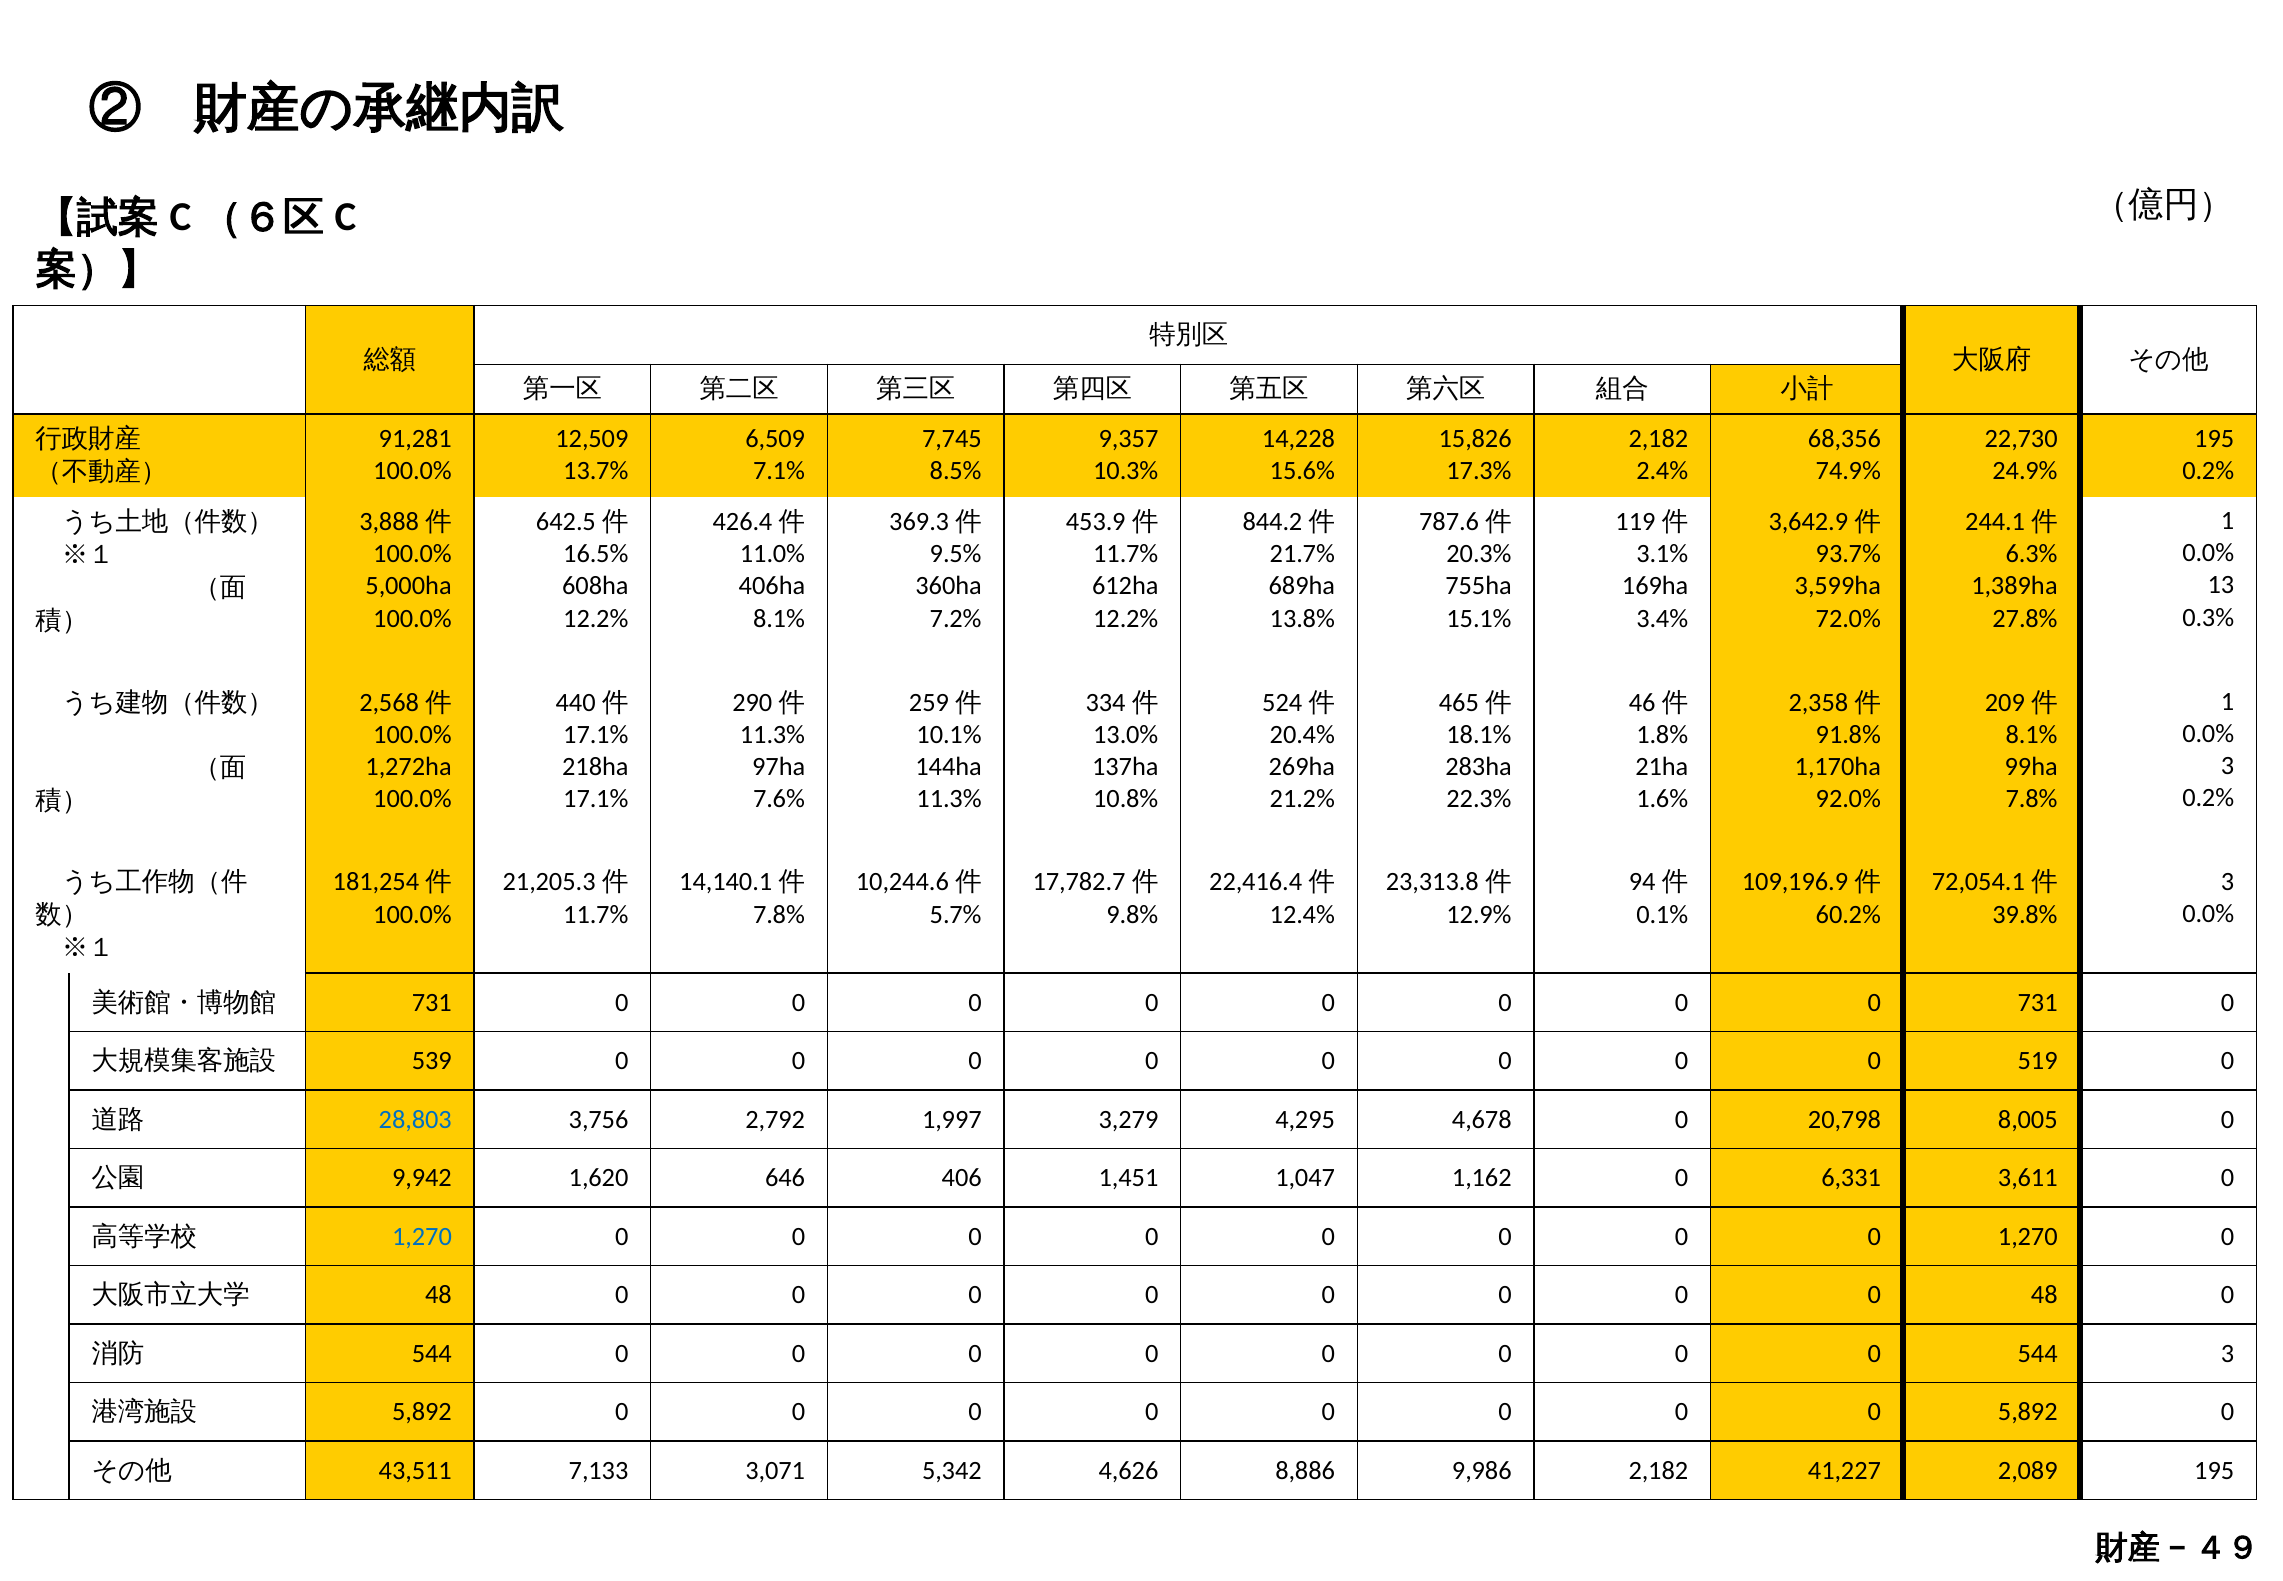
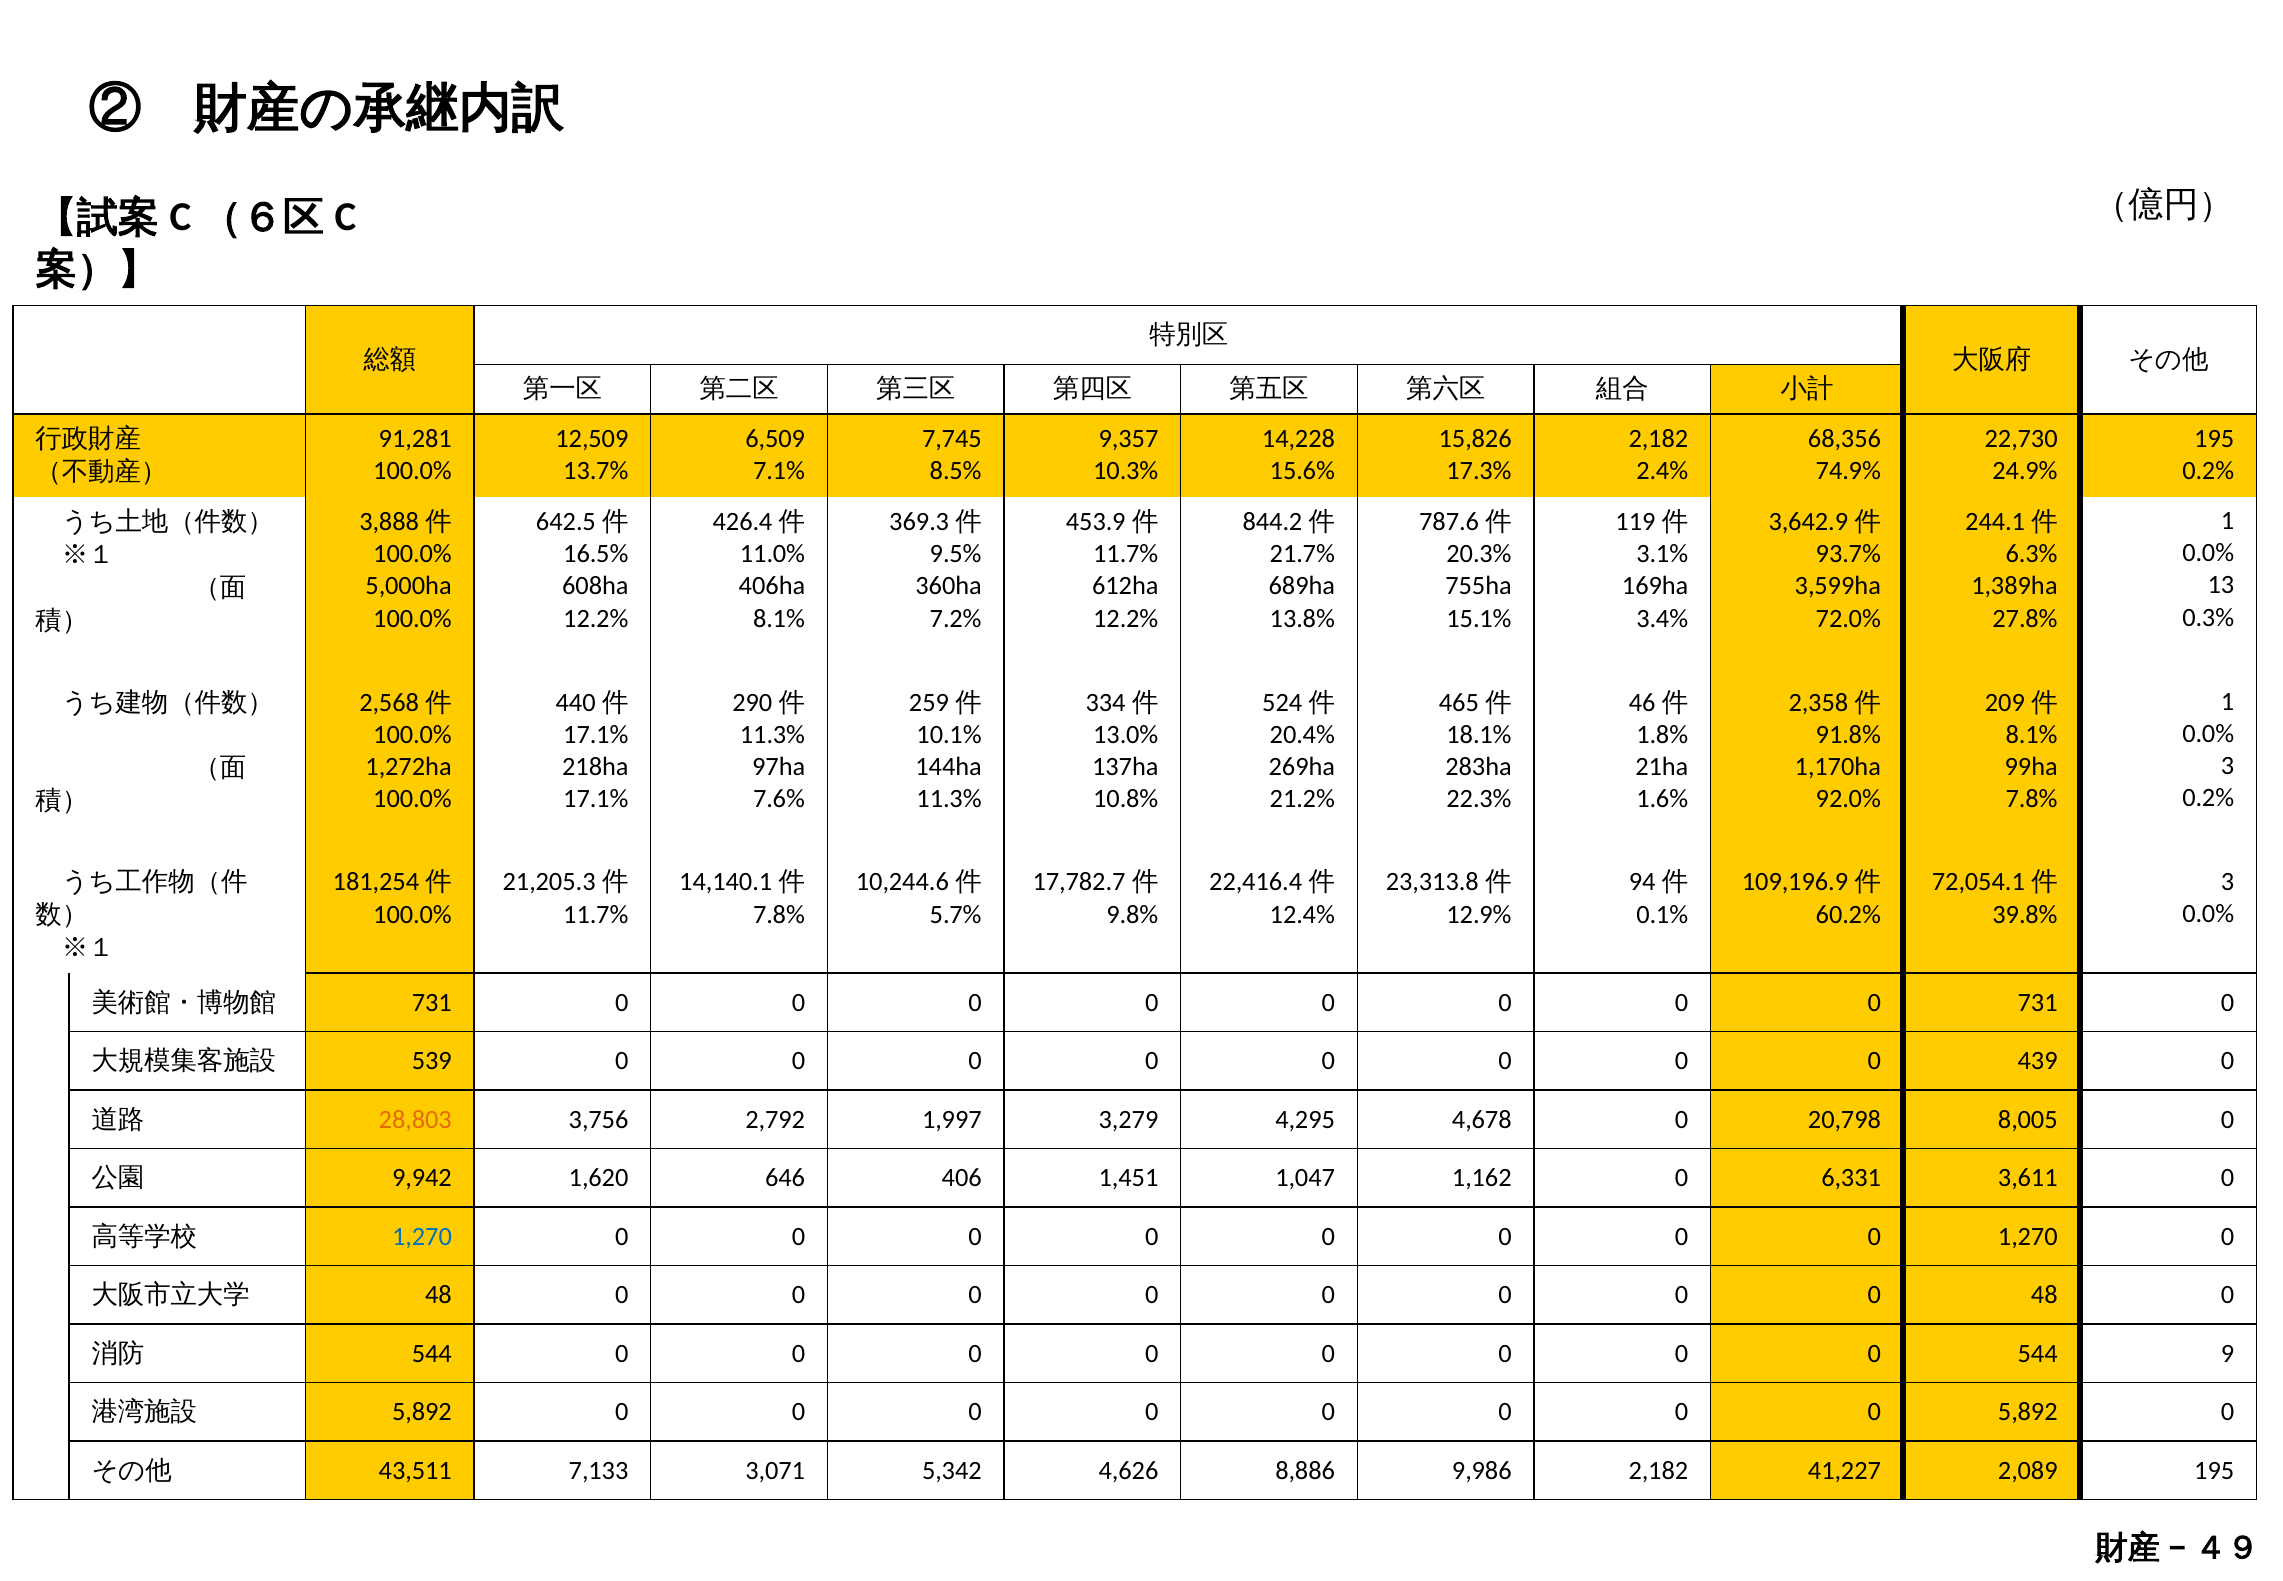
519: 519 -> 439
28,803 colour: blue -> orange
544 3: 3 -> 9
